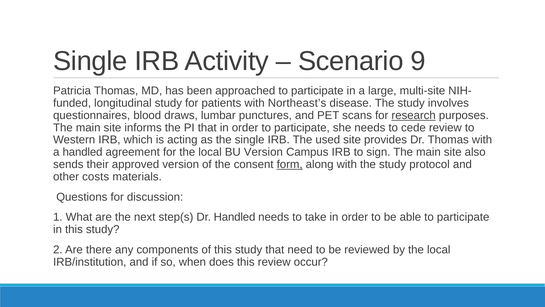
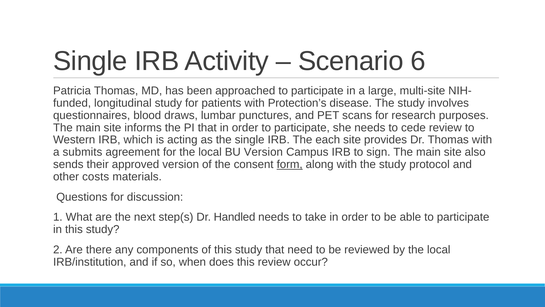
9: 9 -> 6
Northeast’s: Northeast’s -> Protection’s
research underline: present -> none
used: used -> each
a handled: handled -> submits
